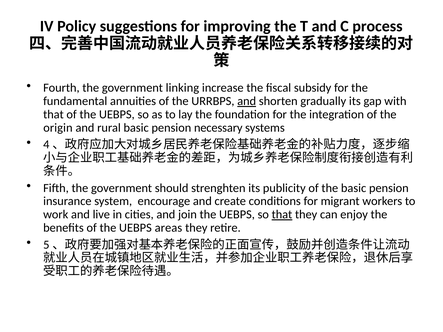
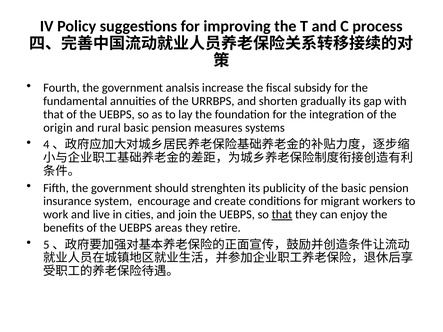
linking: linking -> analsis
and at (247, 101) underline: present -> none
necessary: necessary -> measures
